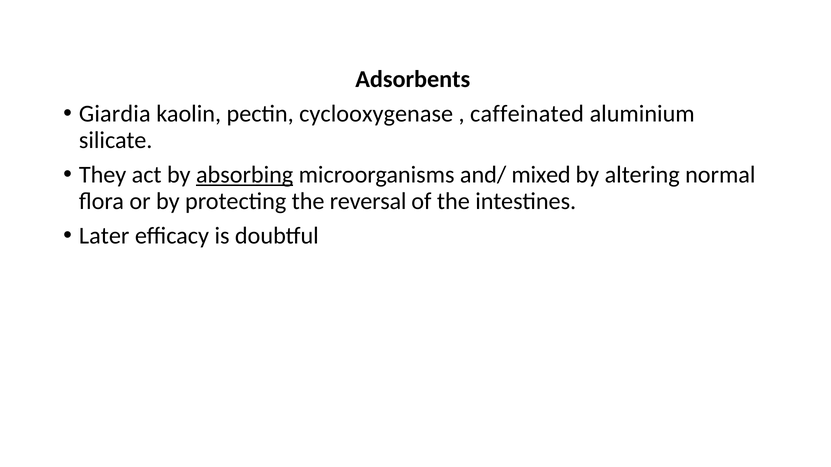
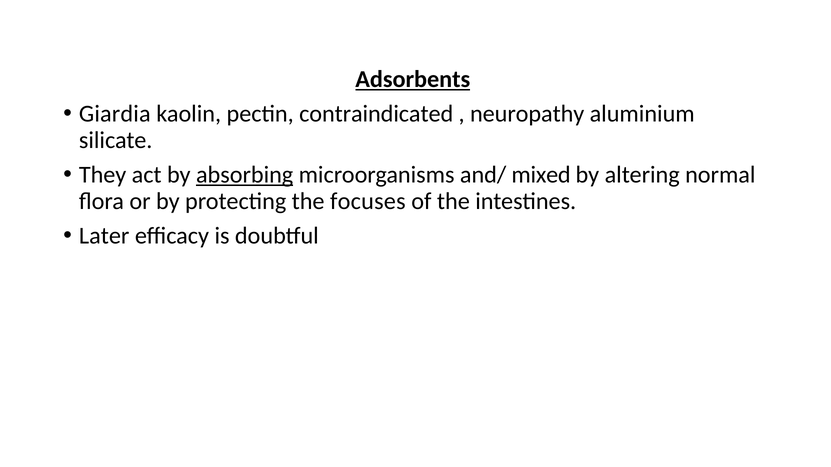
Adsorbents underline: none -> present
cyclooxygenase: cyclooxygenase -> contraindicated
caffeinated: caffeinated -> neuropathy
reversal: reversal -> focuses
